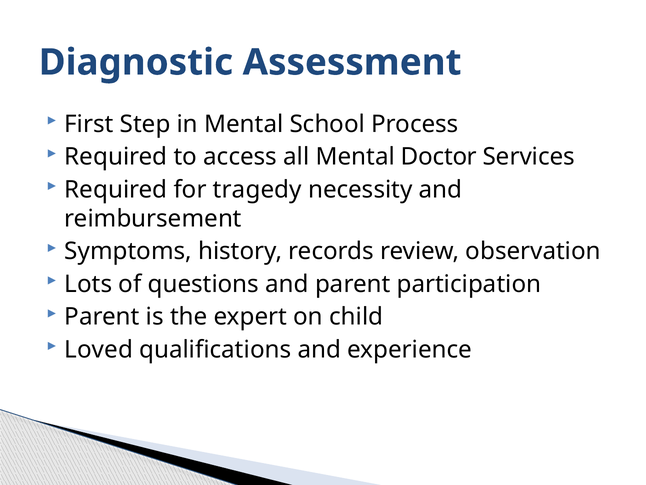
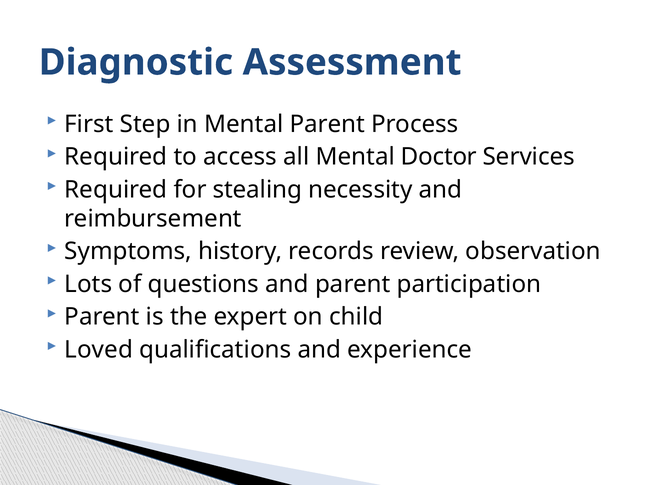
Mental School: School -> Parent
tragedy: tragedy -> stealing
